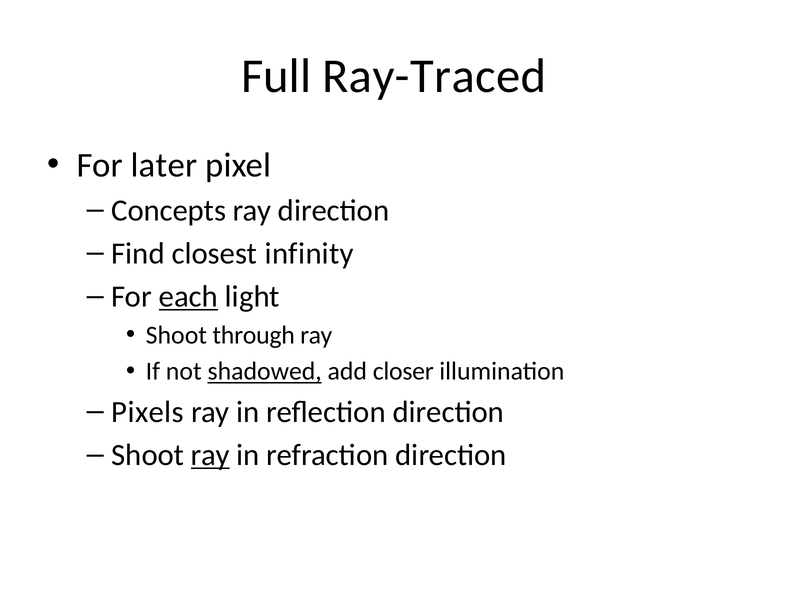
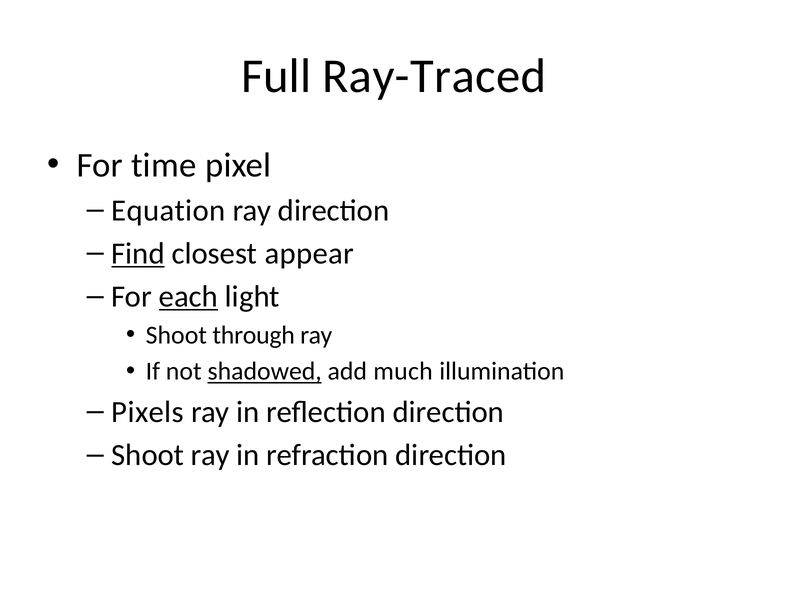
later: later -> time
Concepts: Concepts -> Equation
Find underline: none -> present
infinity: infinity -> appear
closer: closer -> much
ray at (210, 455) underline: present -> none
